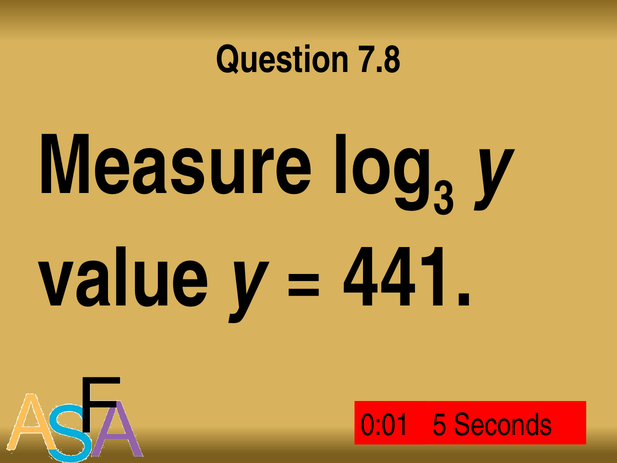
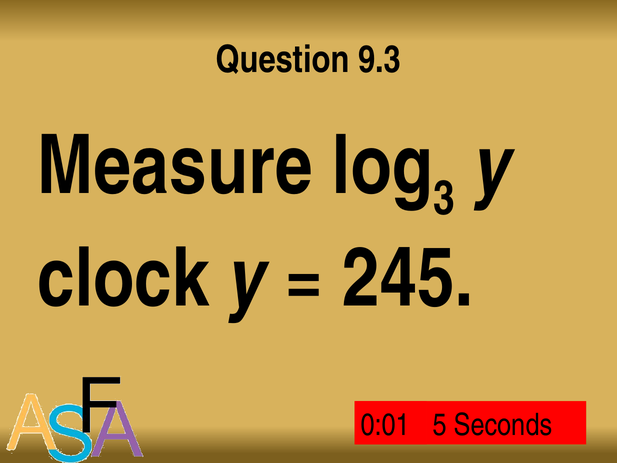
7.8: 7.8 -> 9.3
value: value -> clock
441: 441 -> 245
